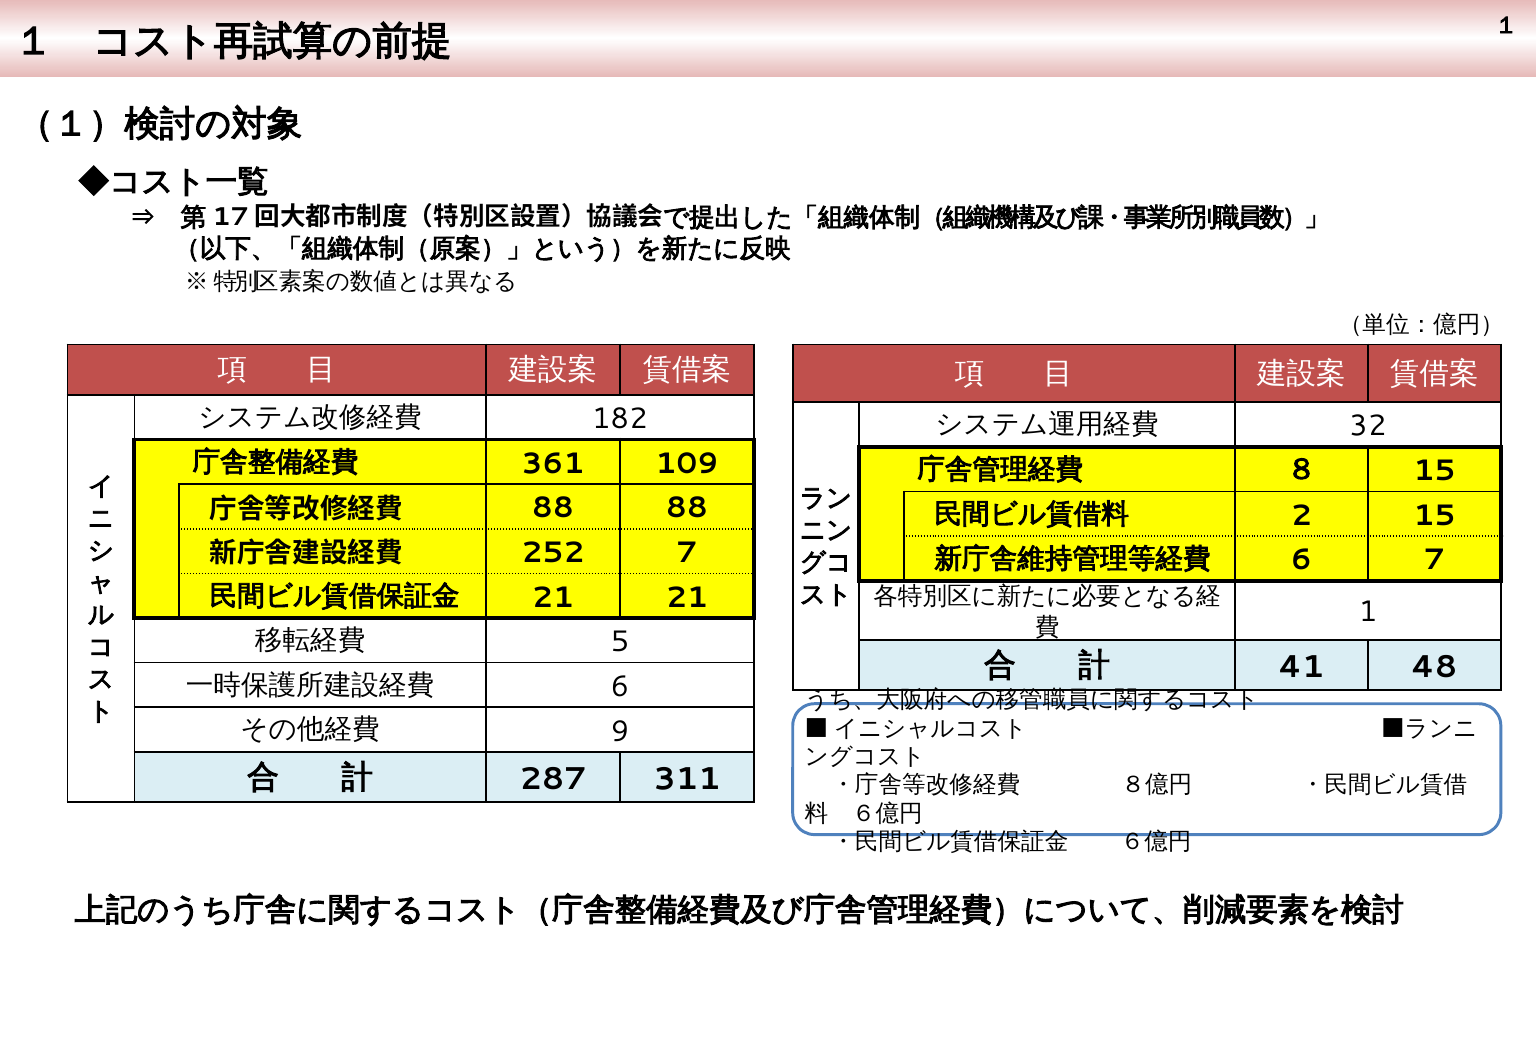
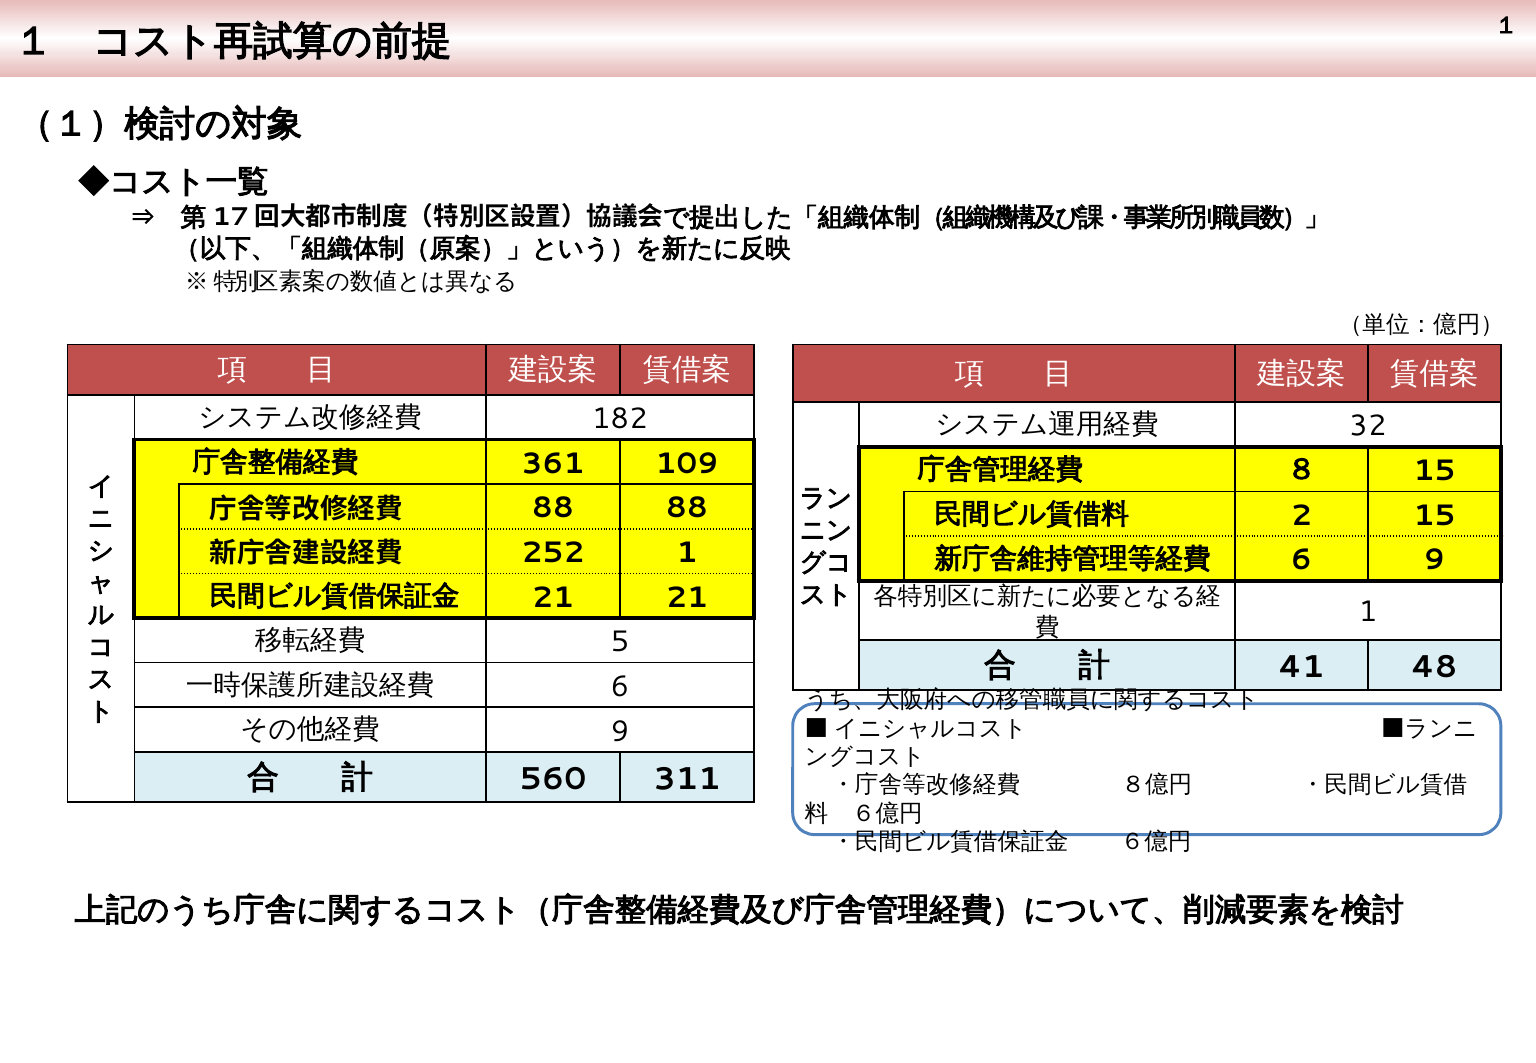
252 7: 7 -> 1
6 7: 7 -> 9
287: 287 -> 560
